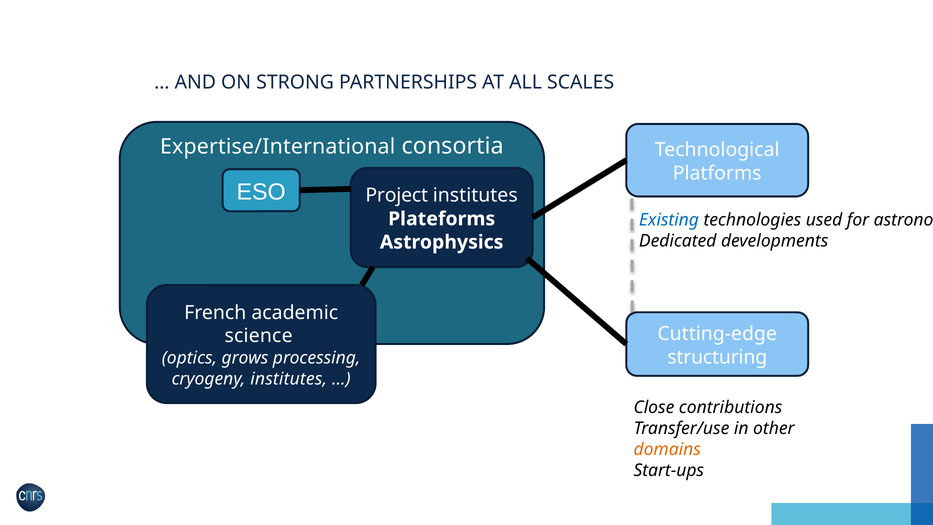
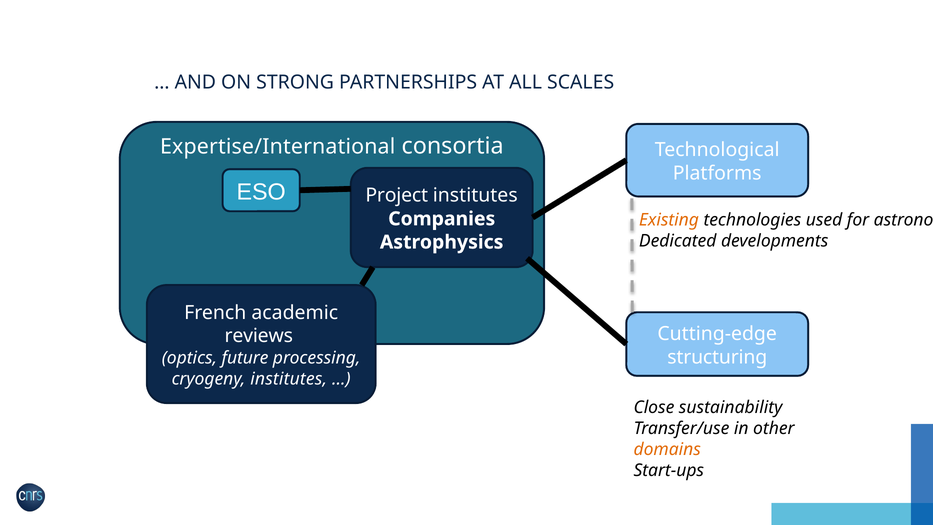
Existing colour: blue -> orange
Plateforms: Plateforms -> Companies
science: science -> reviews
grows: grows -> future
contributions: contributions -> sustainability
